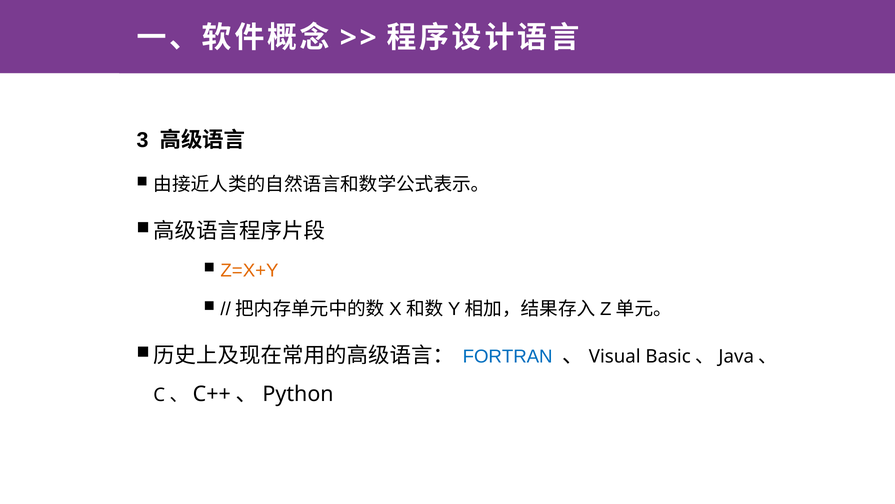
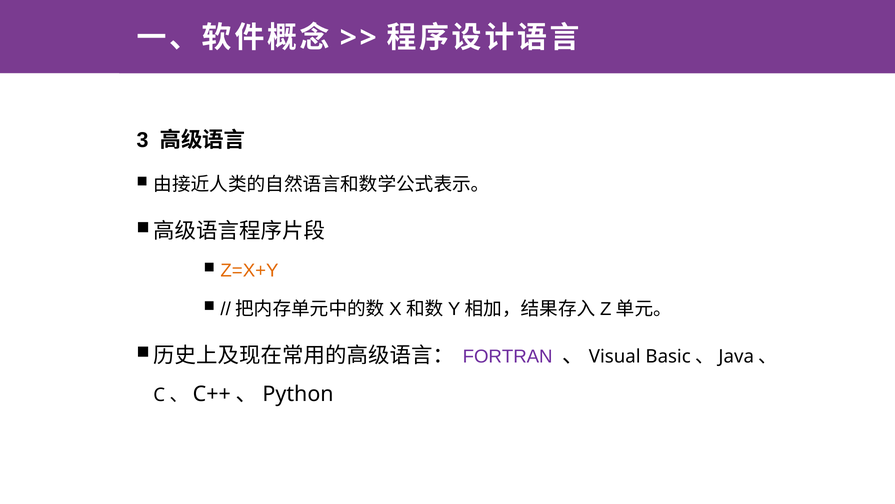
FORTRAN colour: blue -> purple
